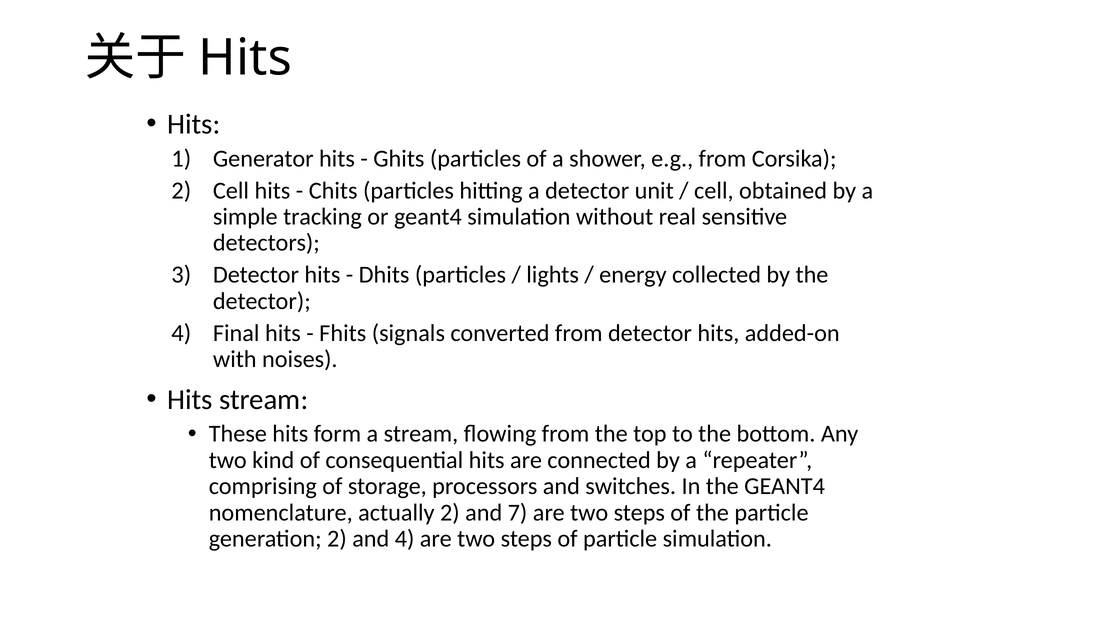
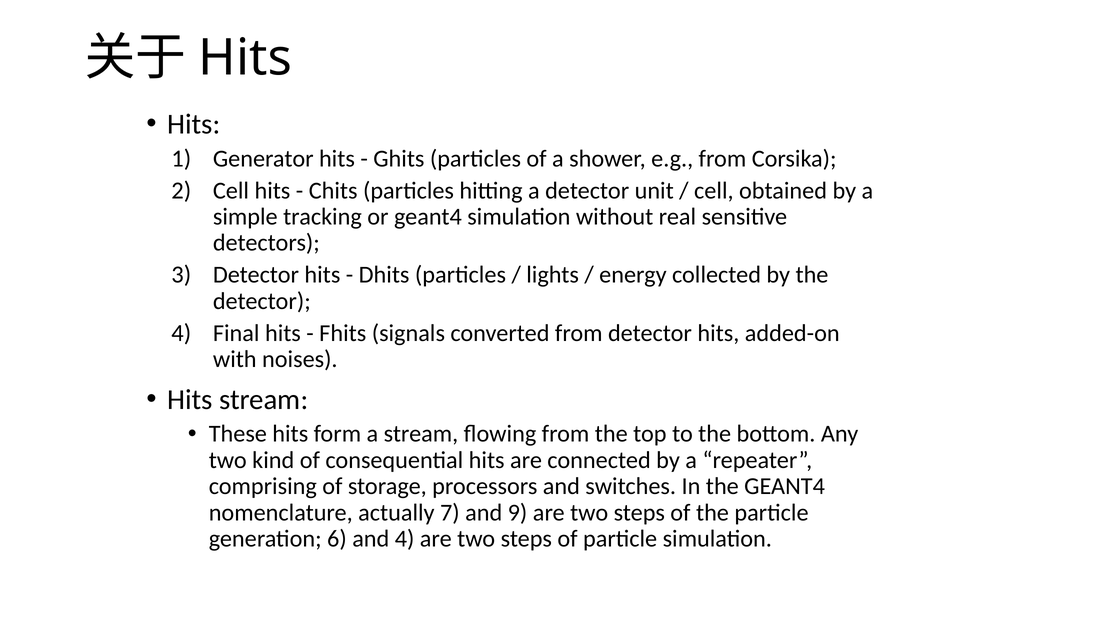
actually 2: 2 -> 7
7: 7 -> 9
generation 2: 2 -> 6
